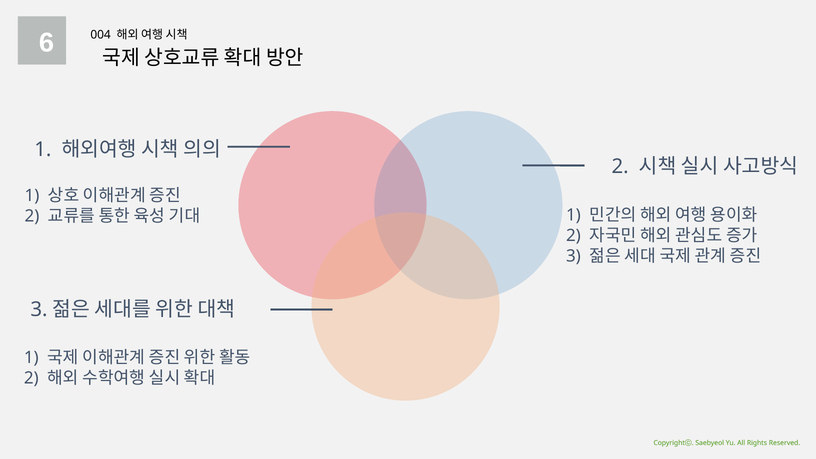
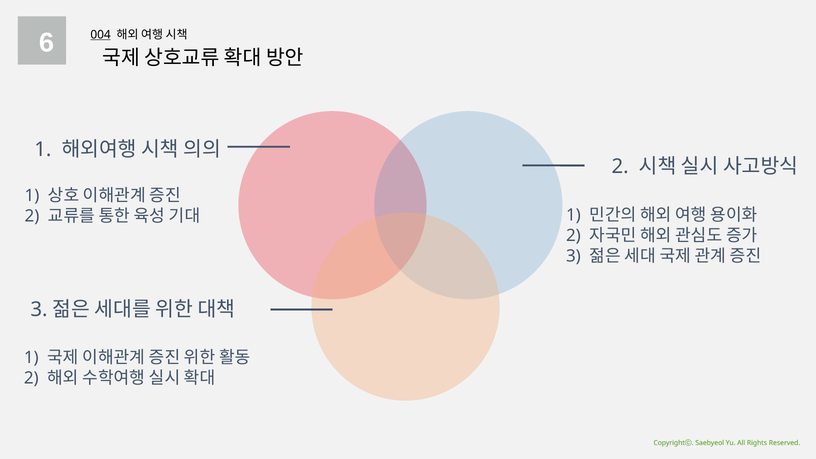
004 underline: none -> present
